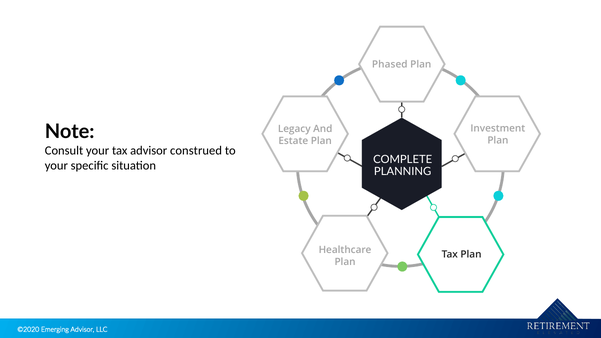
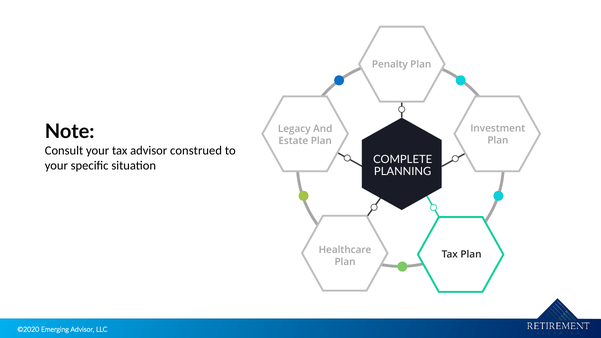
Phased: Phased -> Penalty
